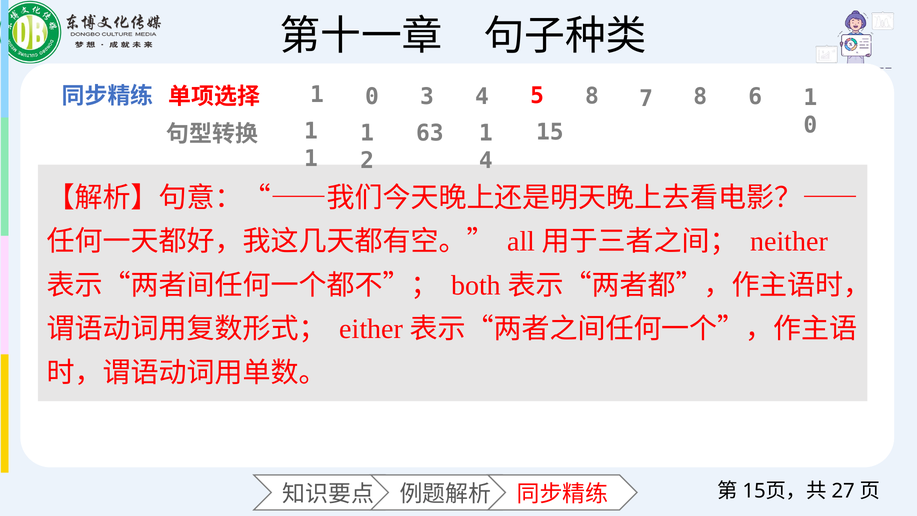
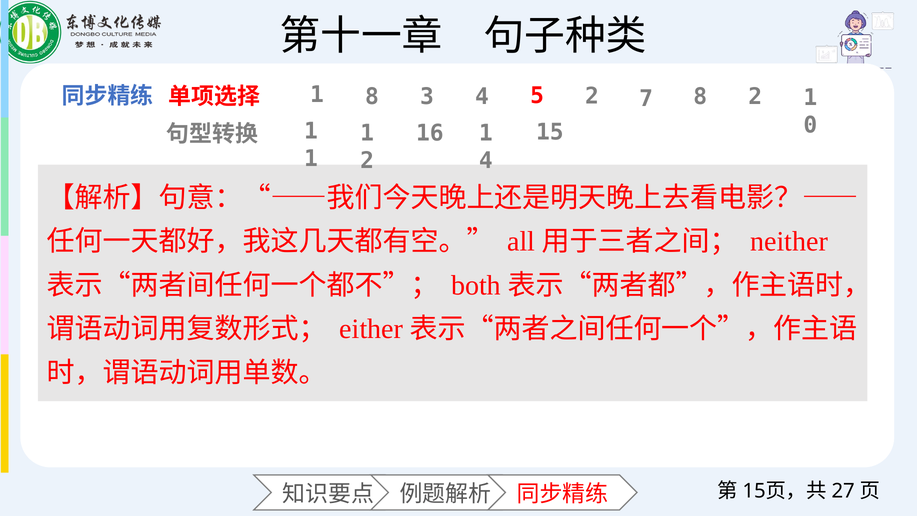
0 at (372, 97): 0 -> 8
5 8: 8 -> 2
8 6: 6 -> 2
63: 63 -> 16
